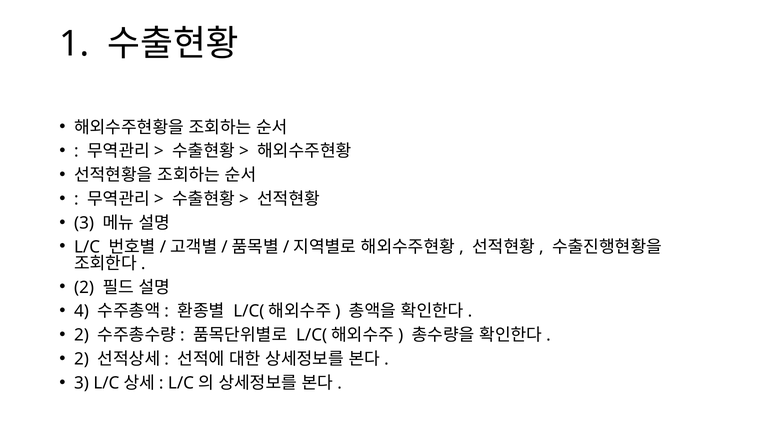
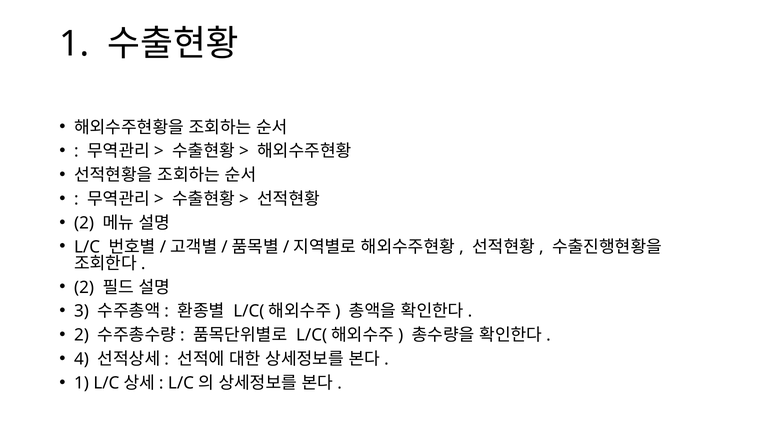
3 at (84, 223): 3 -> 2
4: 4 -> 3
2 at (82, 359): 2 -> 4
3 at (82, 383): 3 -> 1
